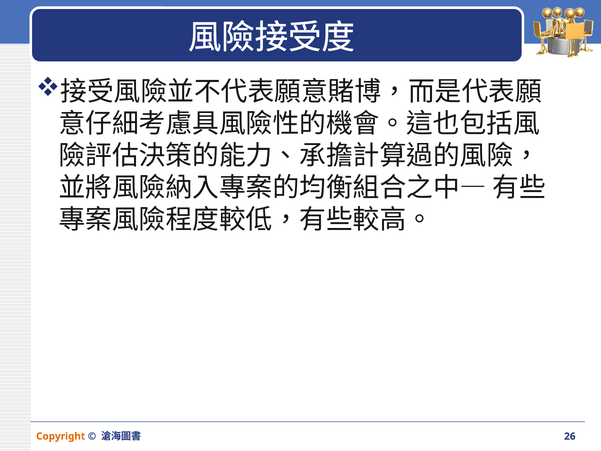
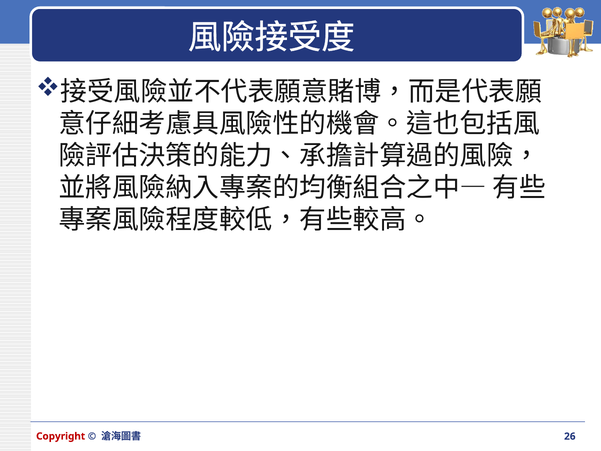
Copyright colour: orange -> red
